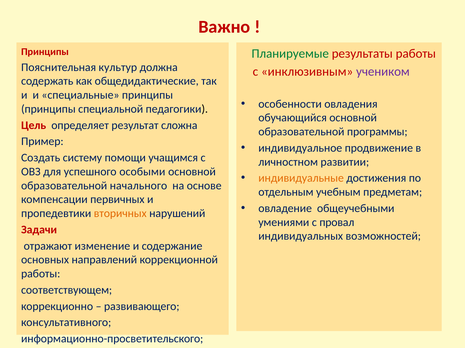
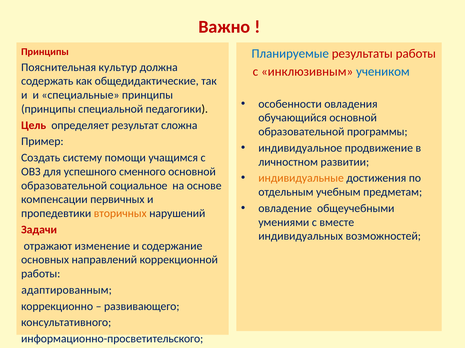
Планируемые colour: green -> blue
учеником colour: purple -> blue
особыми: особыми -> сменного
начального: начального -> социальное
провал: провал -> вместе
соответствующем: соответствующем -> адаптированным
